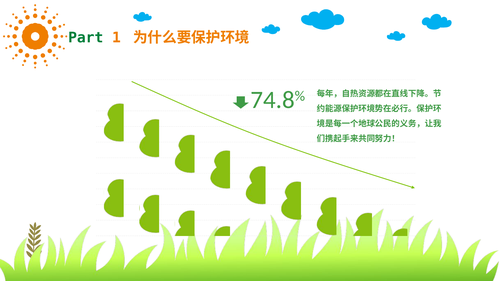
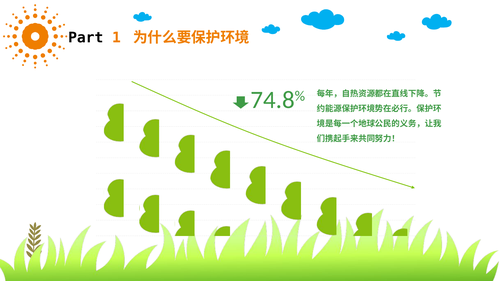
Part colour: green -> black
